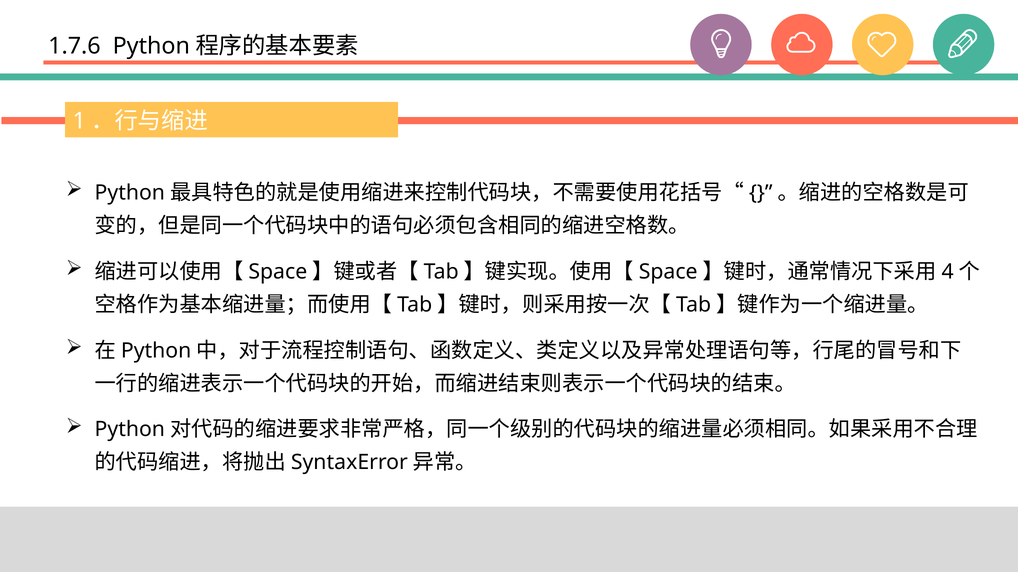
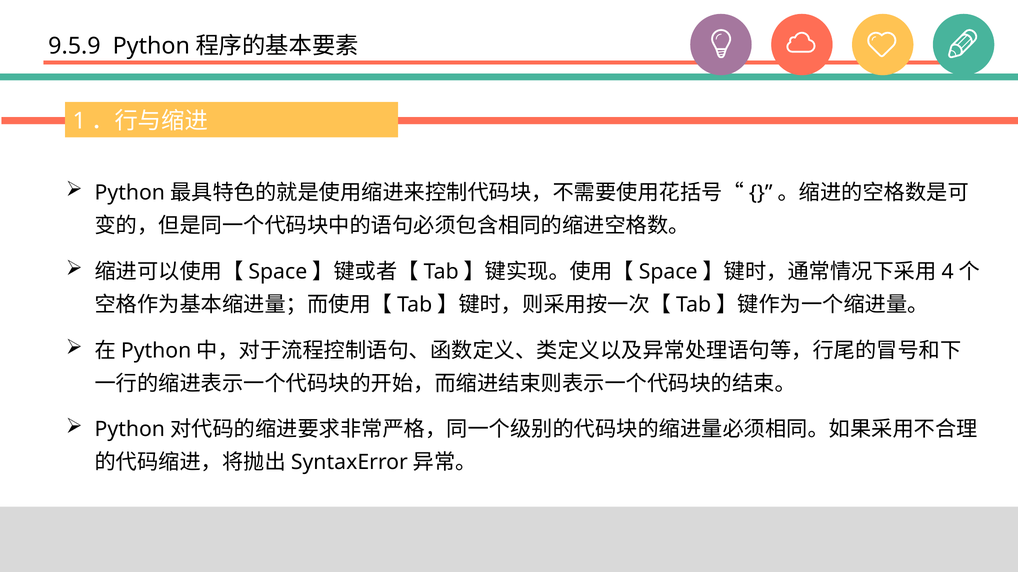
1.7.6: 1.7.6 -> 9.5.9
